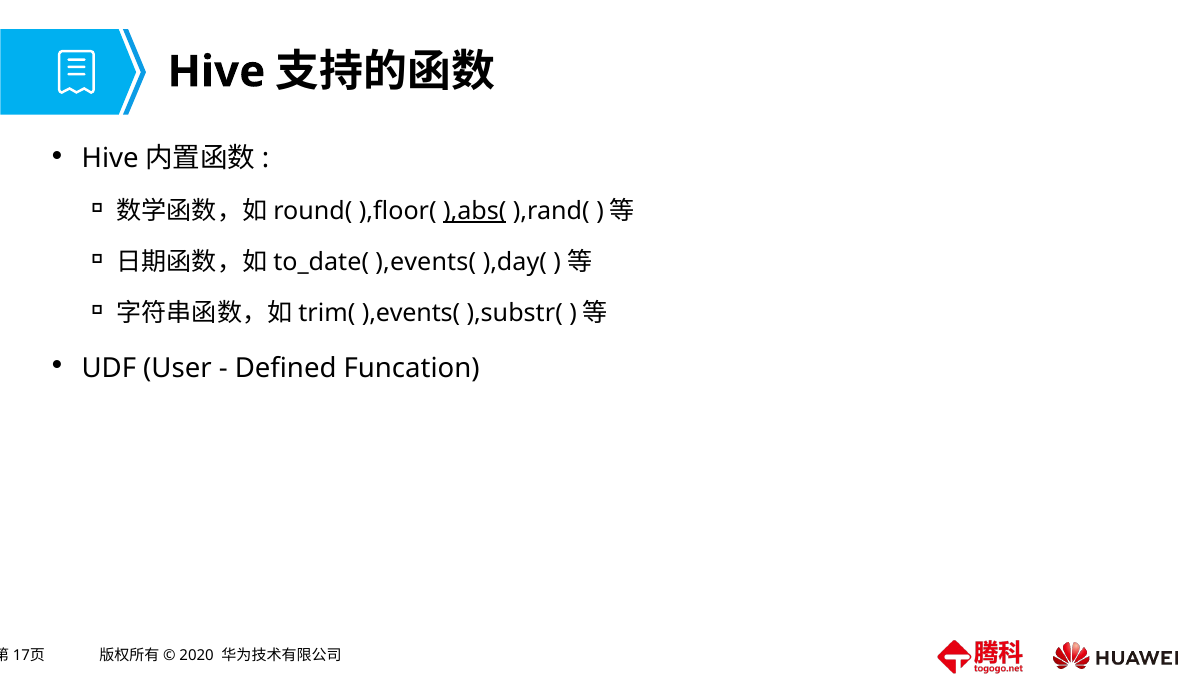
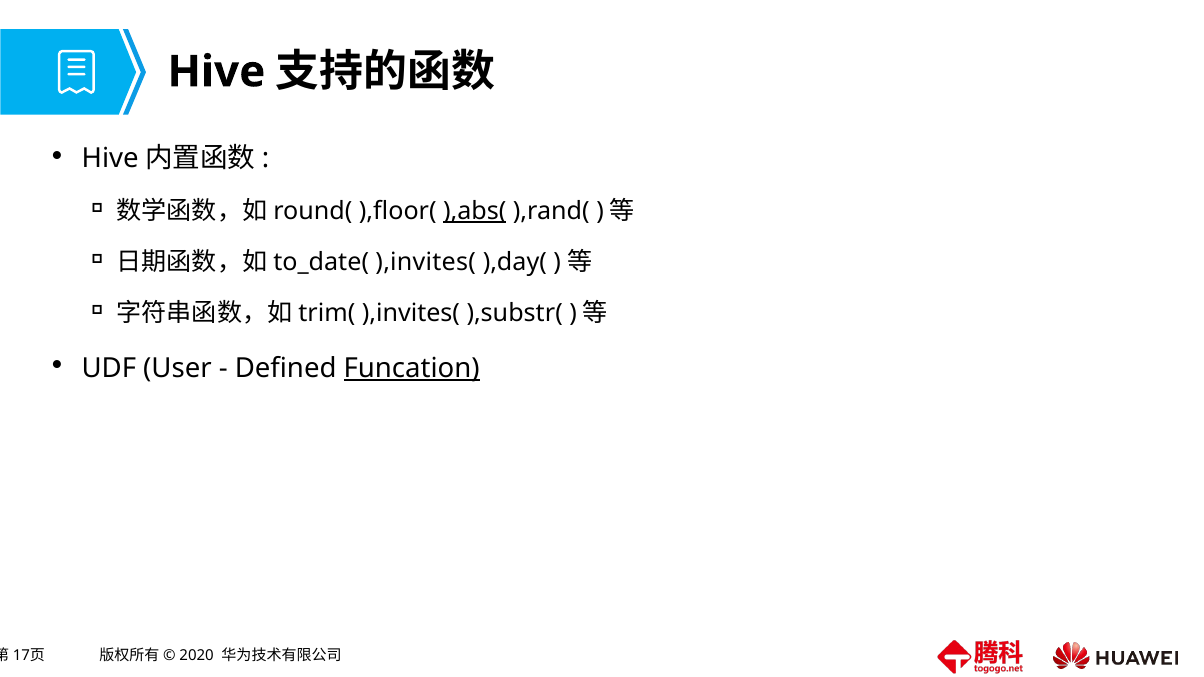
),events( at (426, 262): ),events( -> ),invites(
),events( at (411, 314): ),events( -> ),invites(
Funcation underline: none -> present
